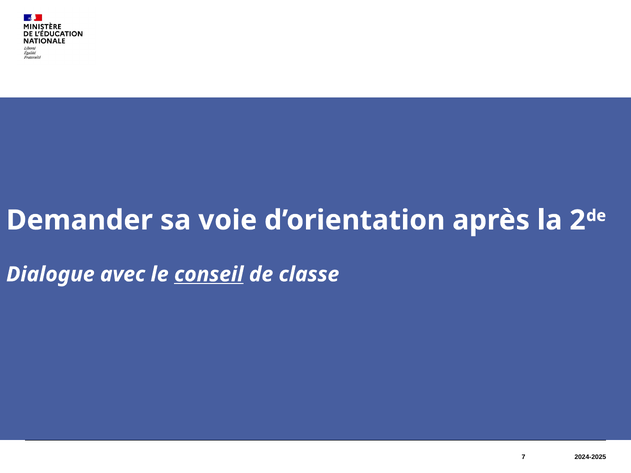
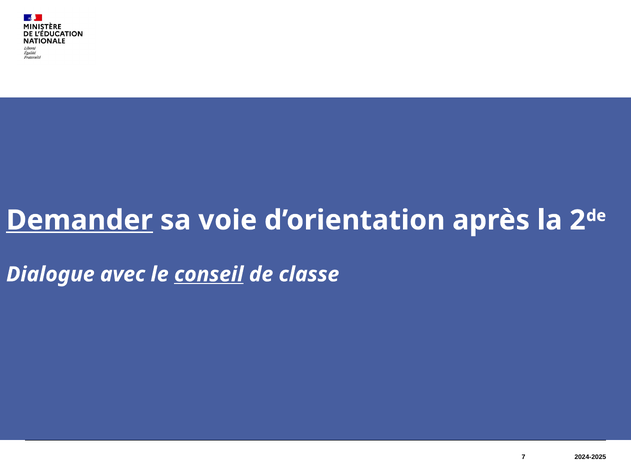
Demander underline: none -> present
